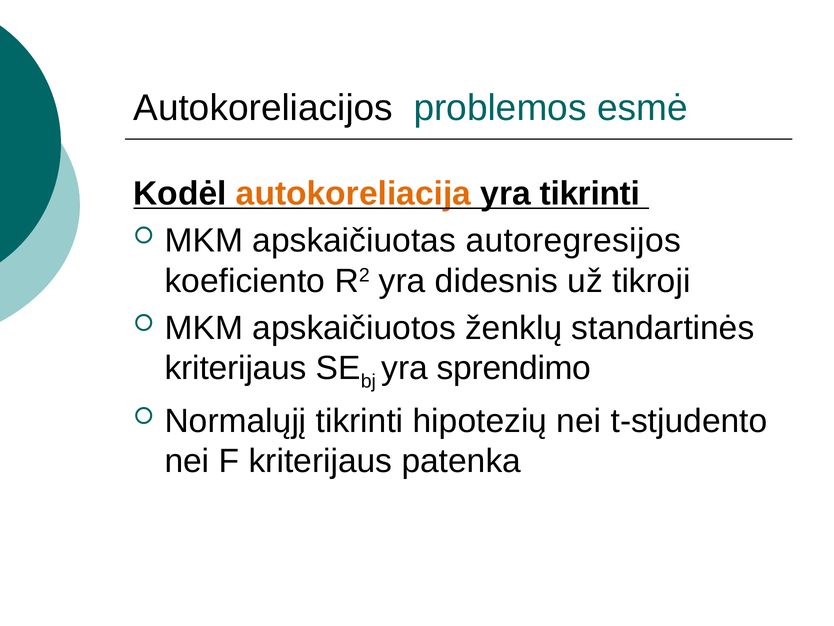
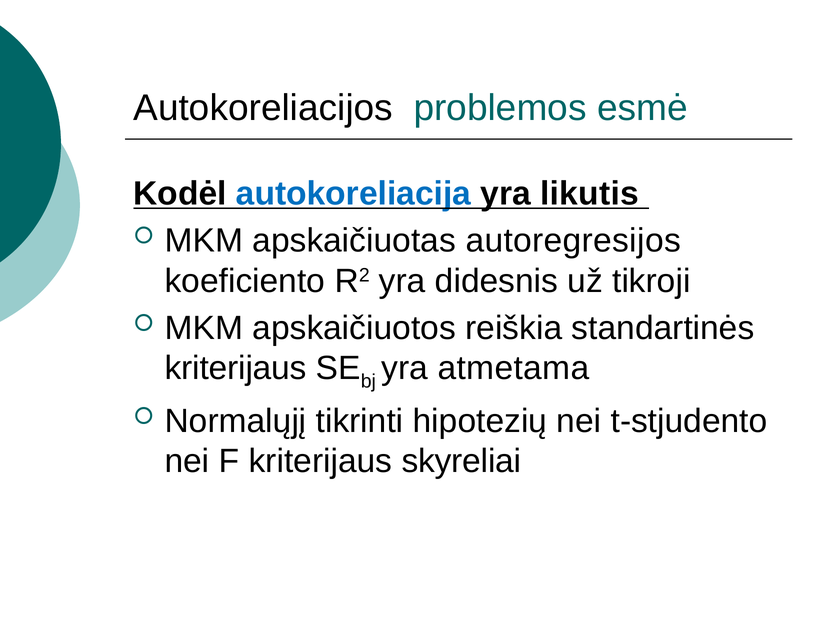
autokoreliacija colour: orange -> blue
yra tikrinti: tikrinti -> likutis
ženklų: ženklų -> reiškia
sprendimo: sprendimo -> atmetama
patenka: patenka -> skyreliai
